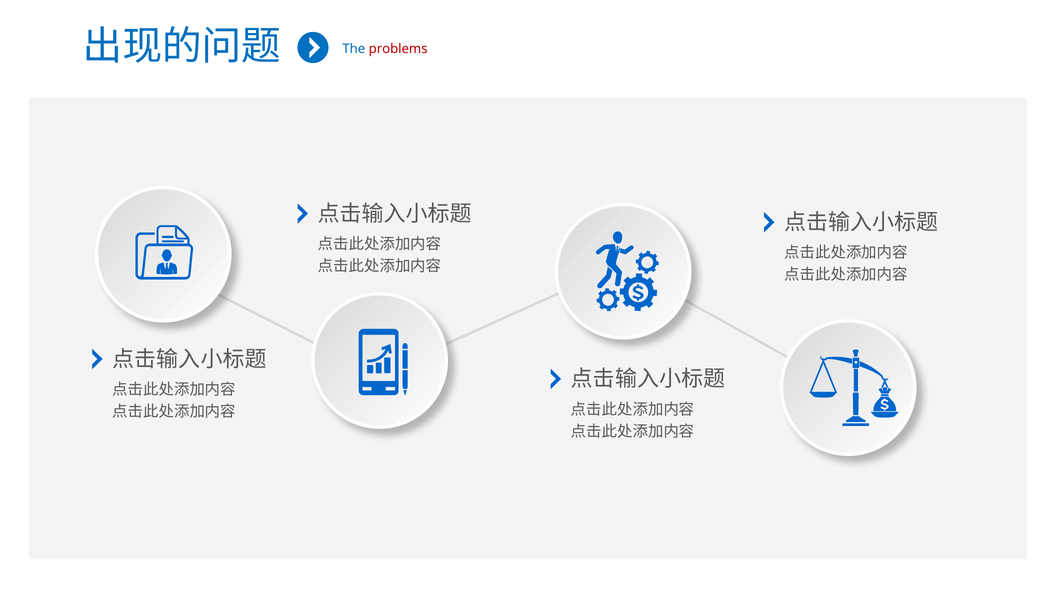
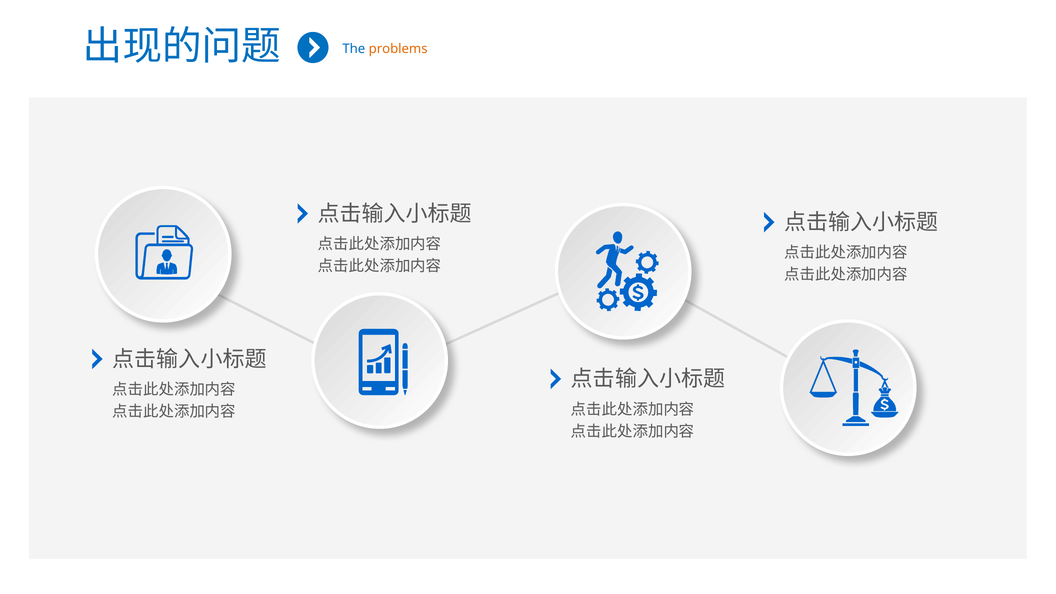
problems colour: red -> orange
